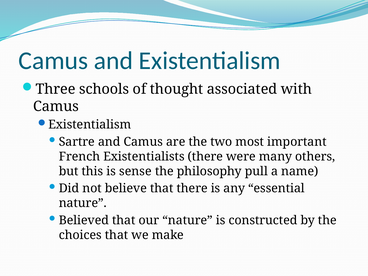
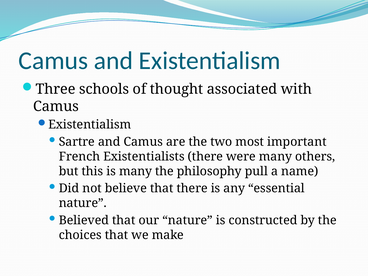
is sense: sense -> many
